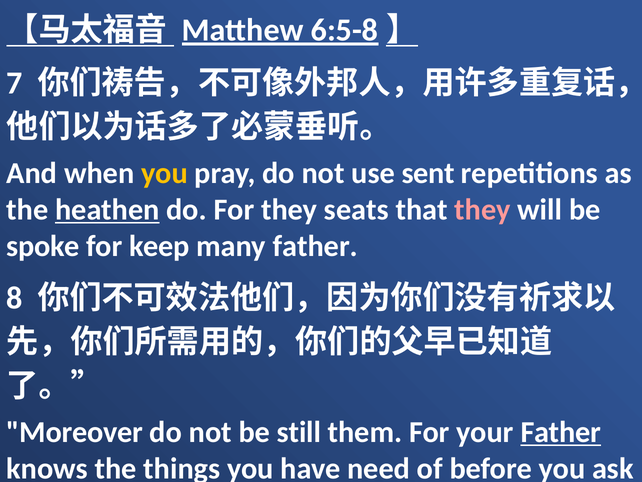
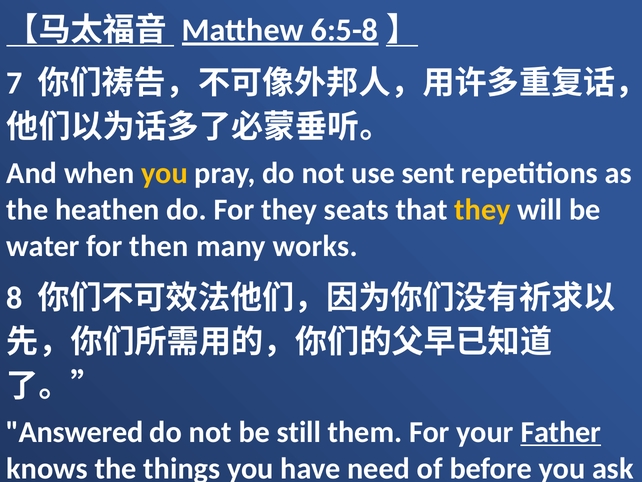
heathen underline: present -> none
they at (482, 209) colour: pink -> yellow
spoke: spoke -> water
keep: keep -> then
many father: father -> works
Moreover: Moreover -> Answered
